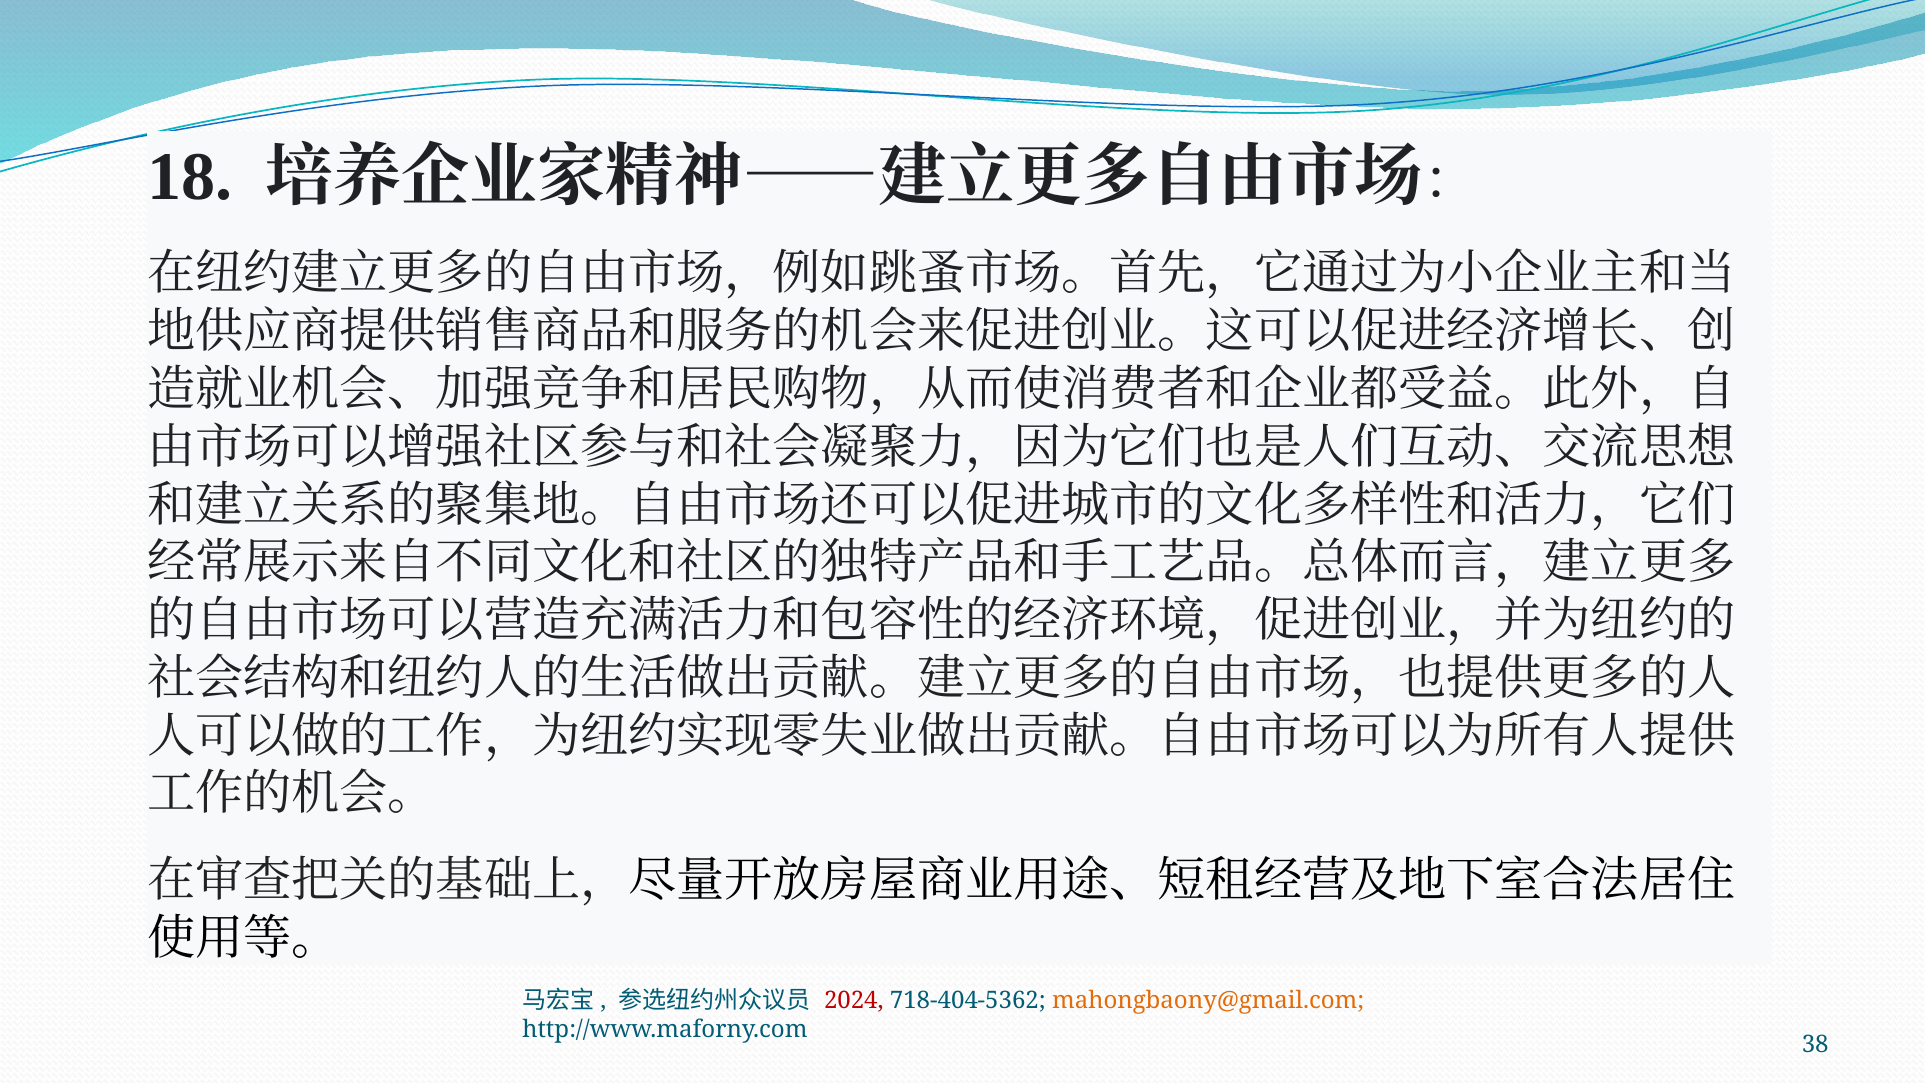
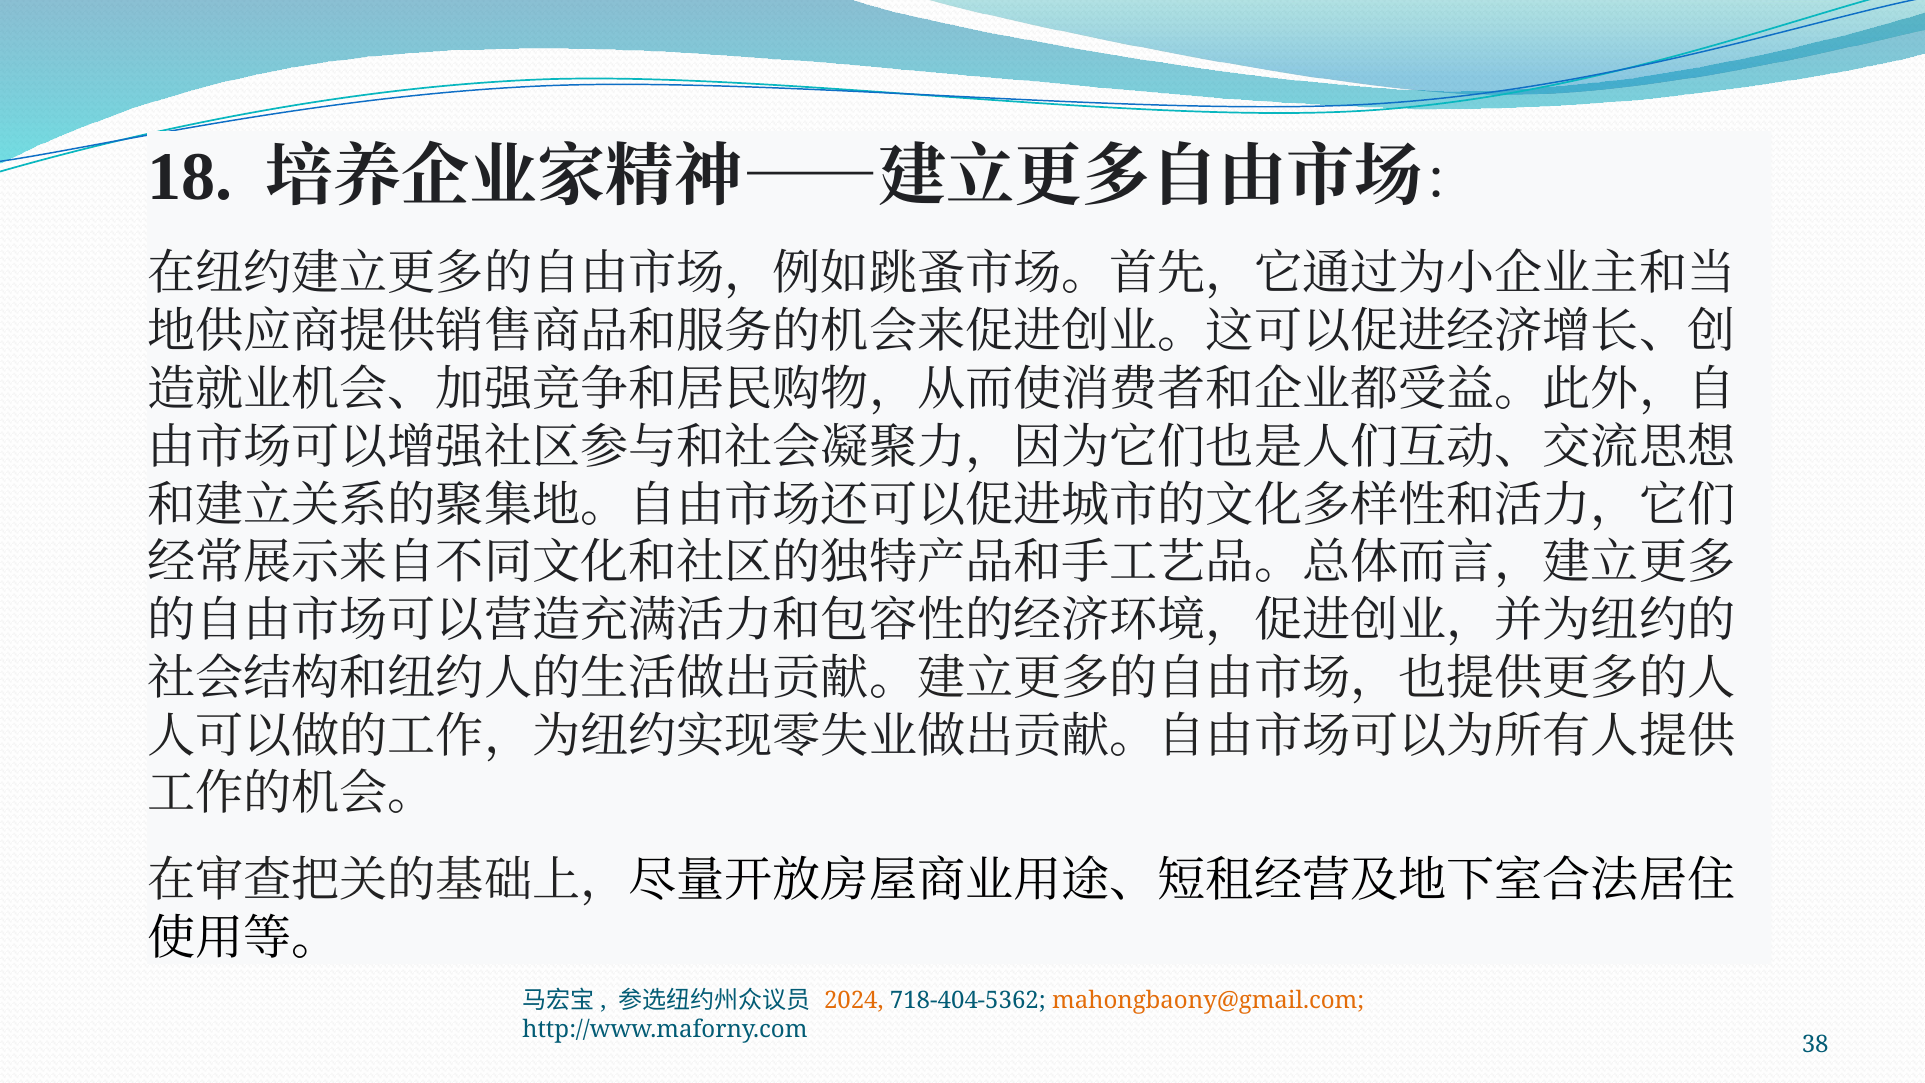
2024 colour: red -> orange
